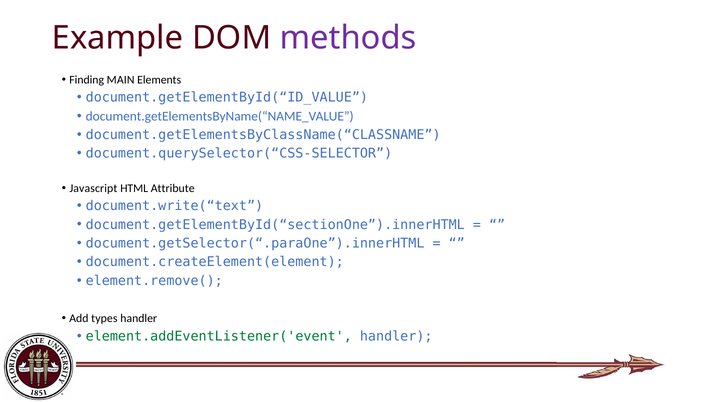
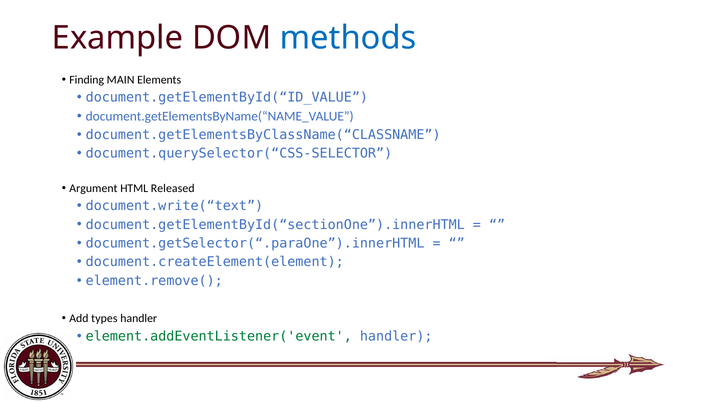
methods colour: purple -> blue
Javascript: Javascript -> Argument
Attribute: Attribute -> Released
